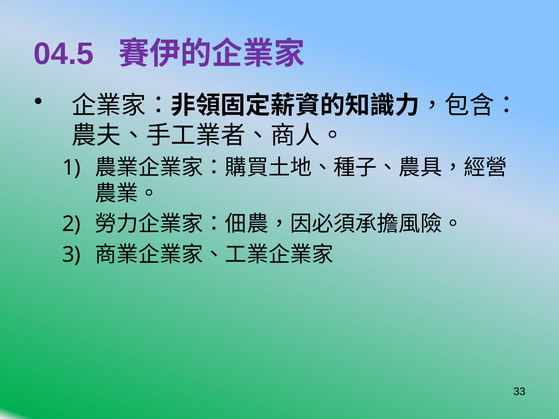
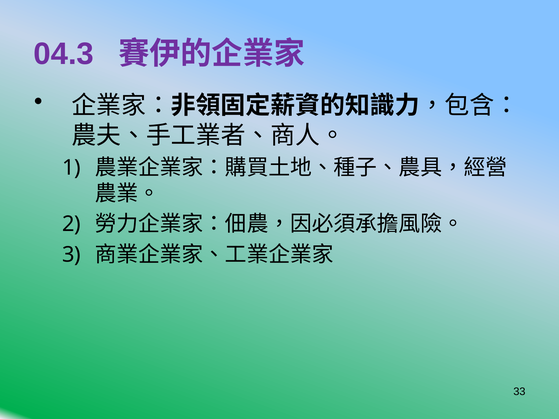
04.5: 04.5 -> 04.3
